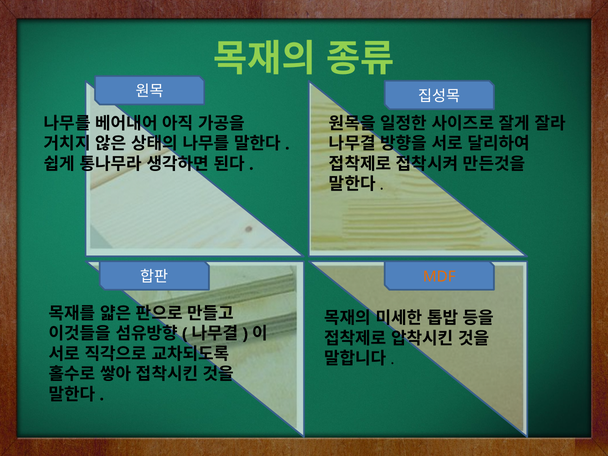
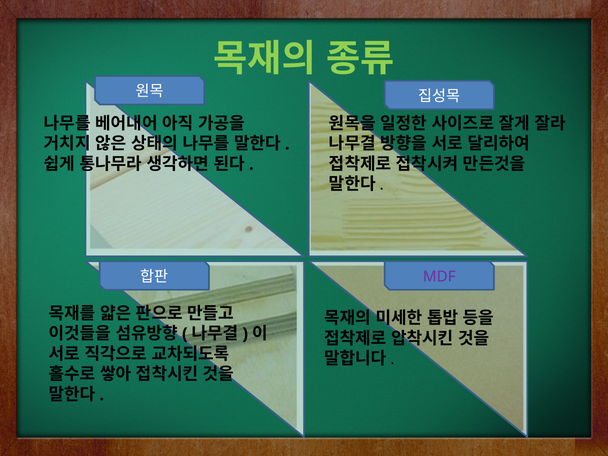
MDF colour: orange -> purple
